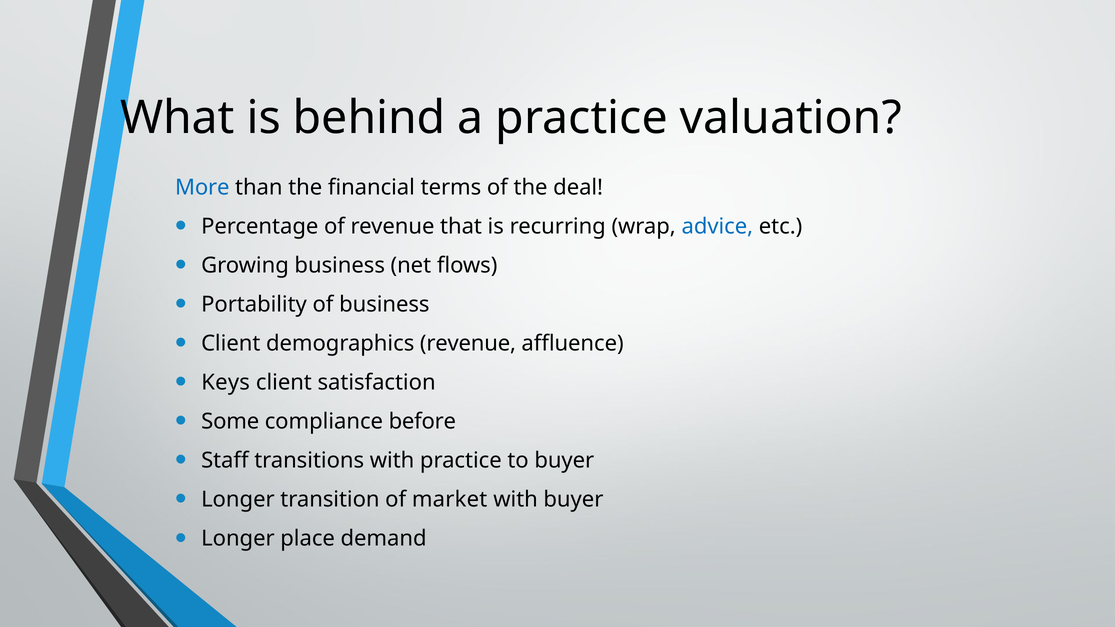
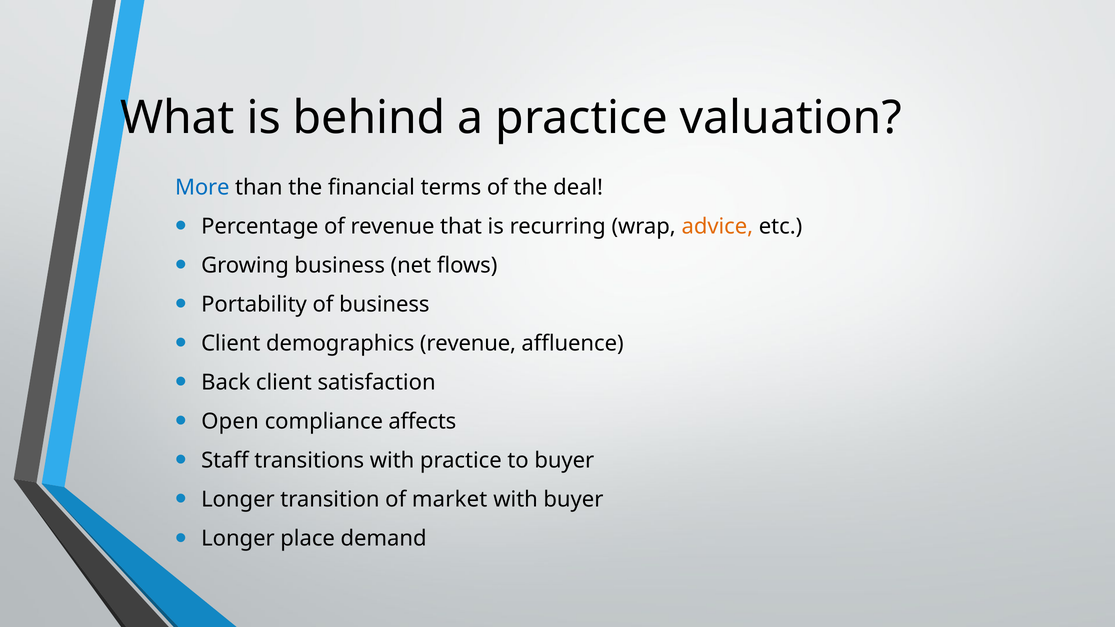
advice colour: blue -> orange
Keys: Keys -> Back
Some: Some -> Open
before: before -> affects
